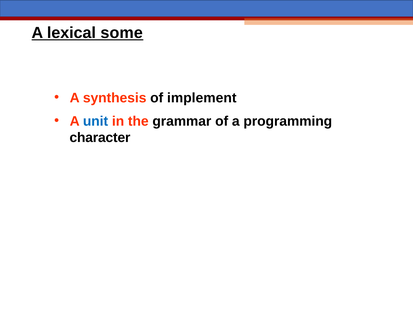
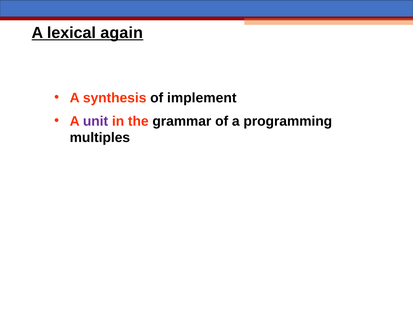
some: some -> again
unit colour: blue -> purple
character: character -> multiples
